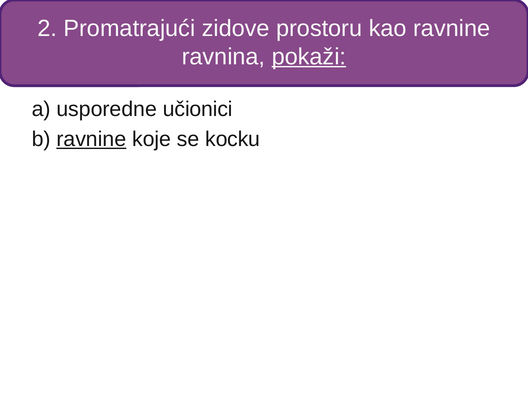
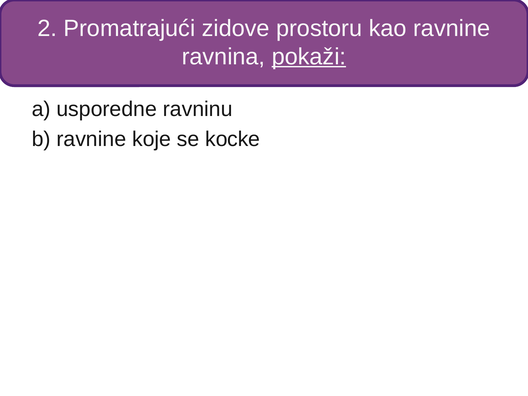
učionici: učionici -> ravninu
ravnine at (91, 139) underline: present -> none
kocku: kocku -> kocke
